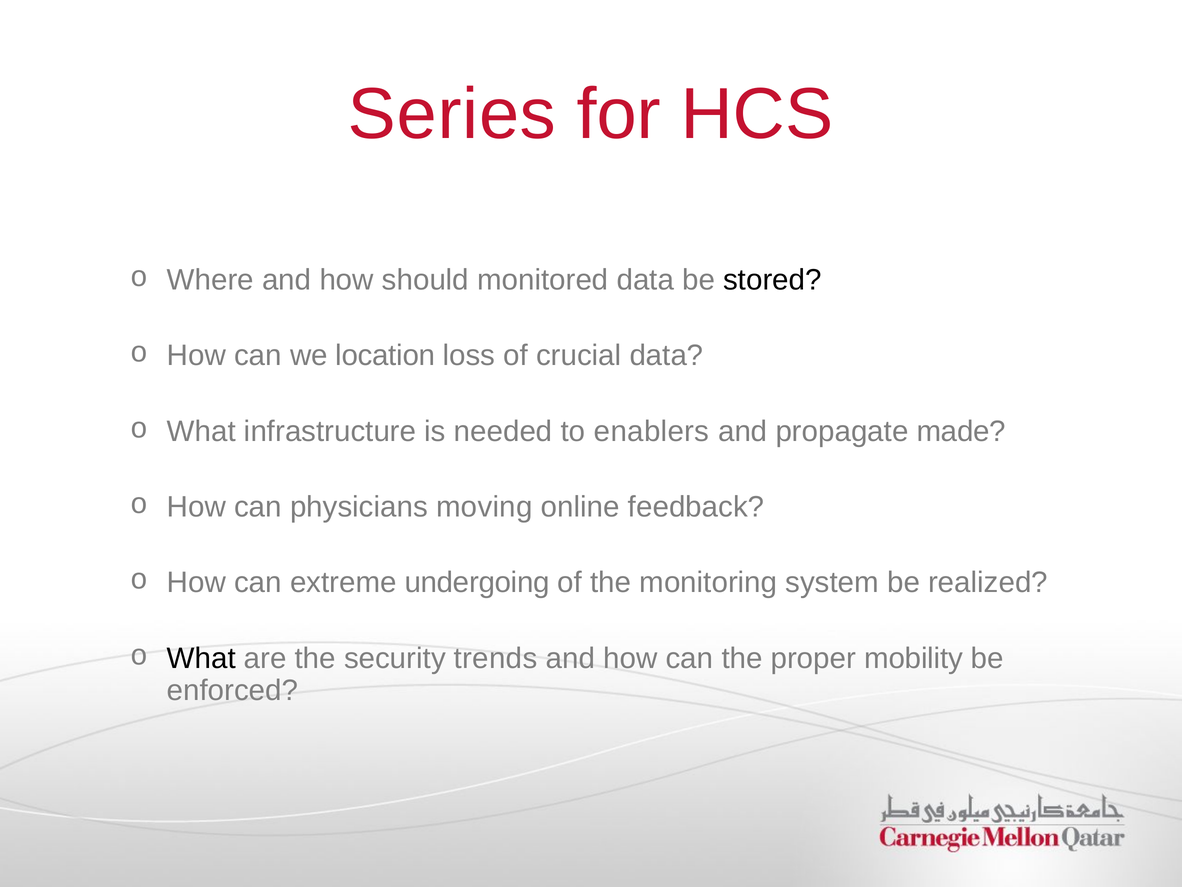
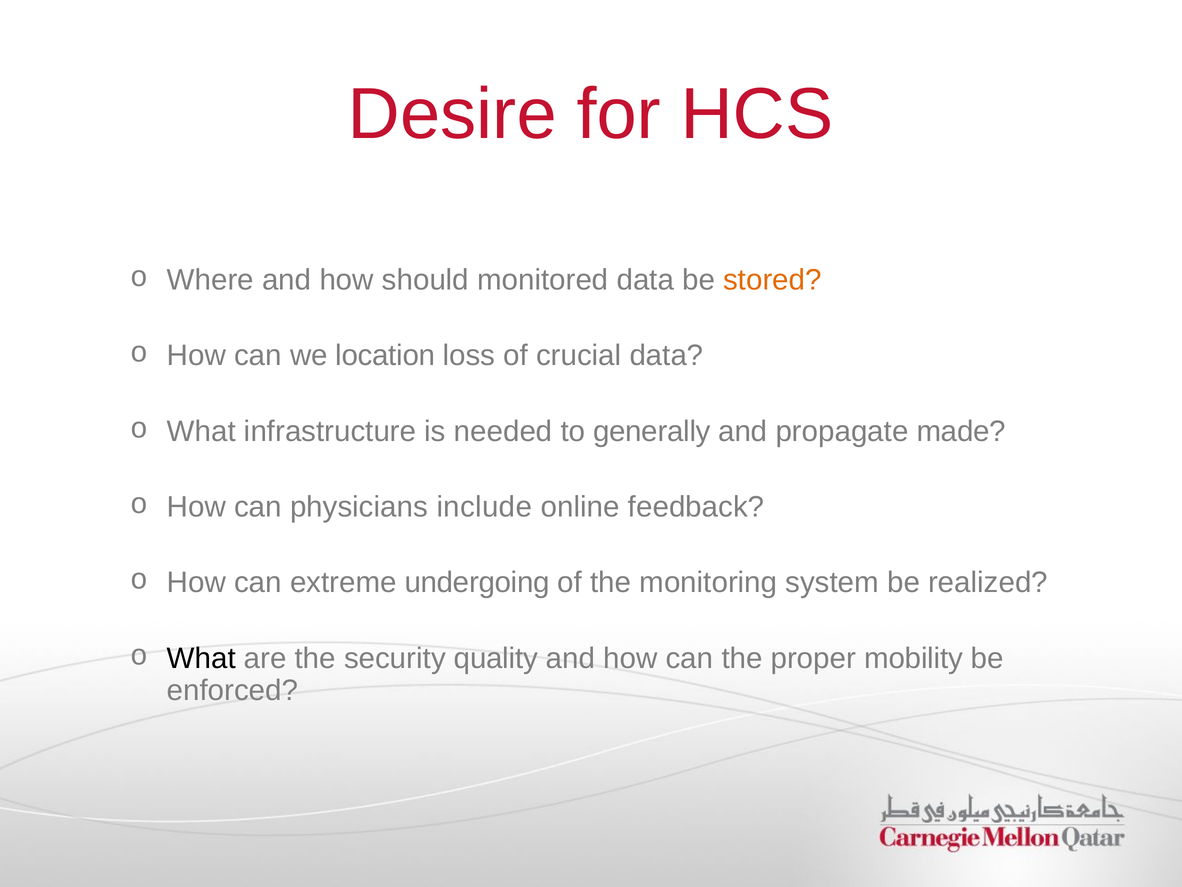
Series: Series -> Desire
stored colour: black -> orange
enablers: enablers -> generally
moving: moving -> include
trends: trends -> quality
